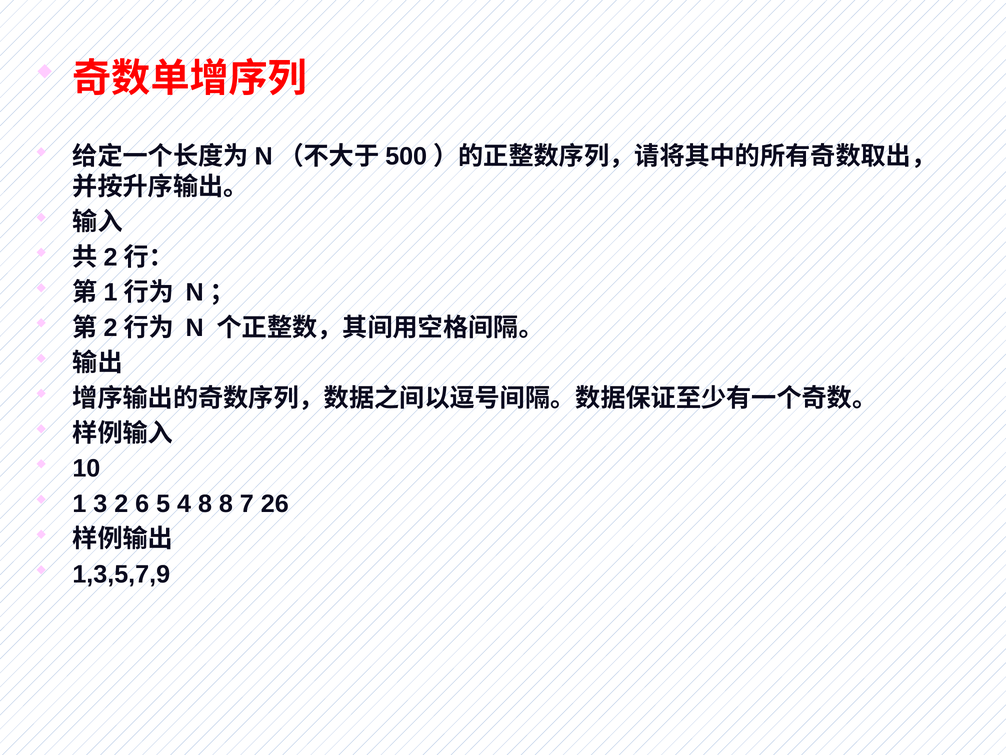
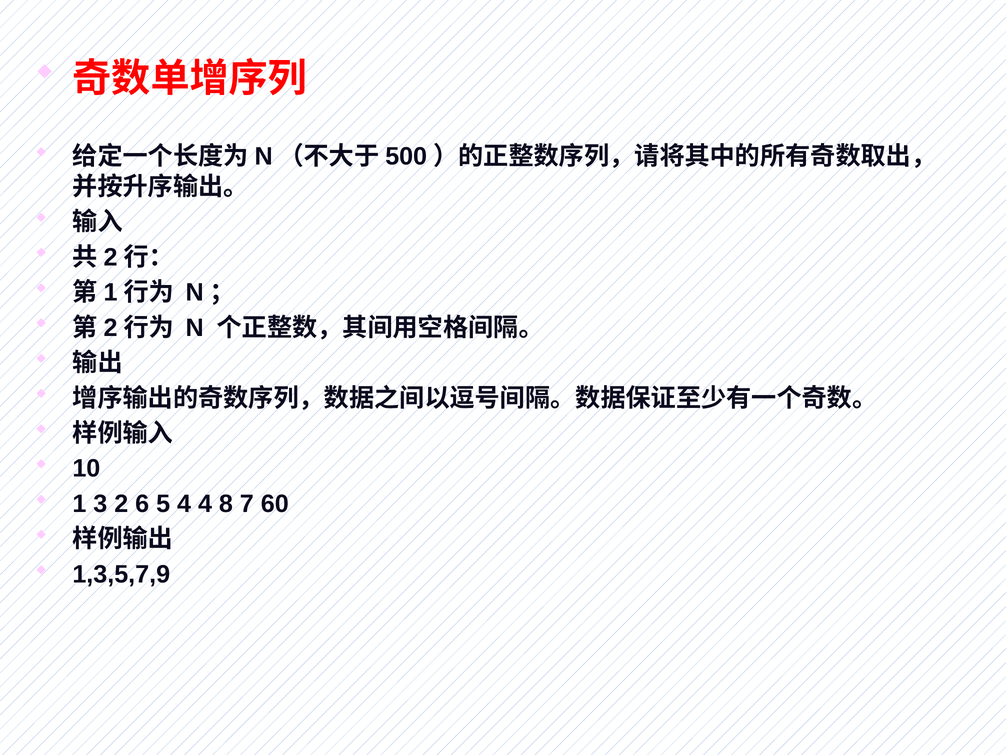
4 8: 8 -> 4
26: 26 -> 60
